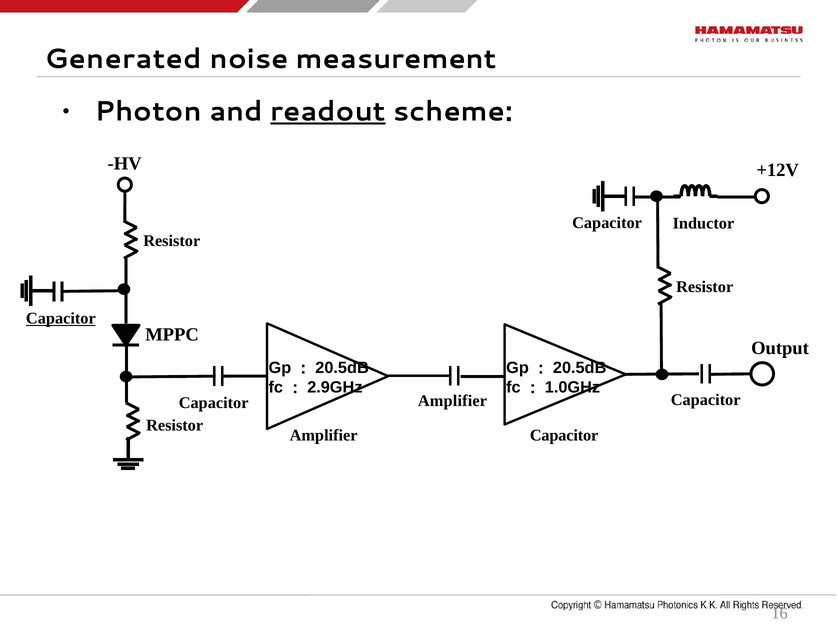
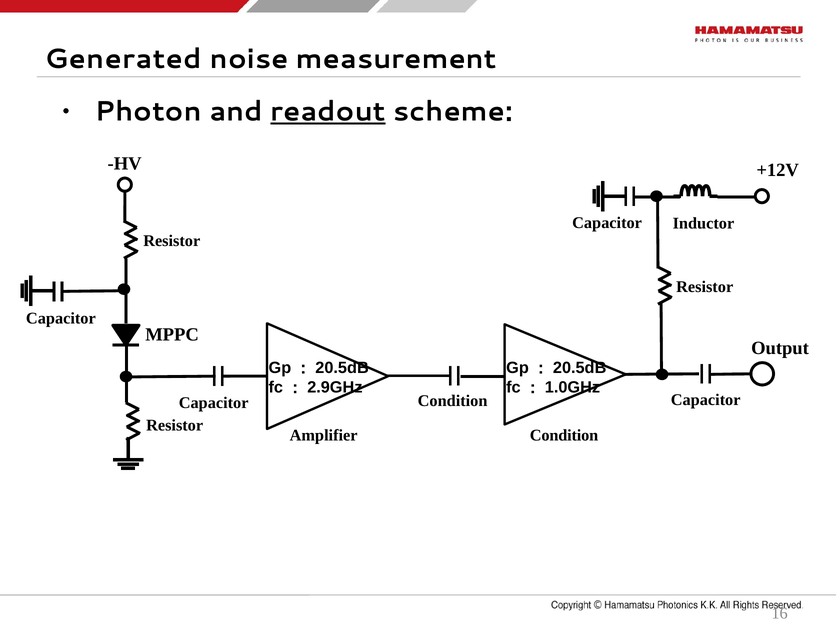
Capacitor at (61, 318) underline: present -> none
Capacitor Amplifier: Amplifier -> Condition
Capacitor at (564, 435): Capacitor -> Condition
